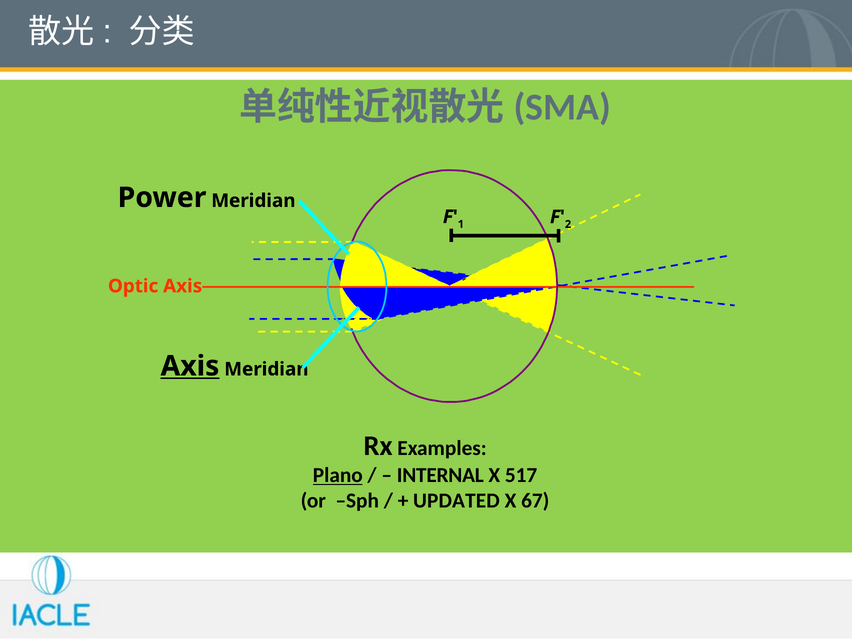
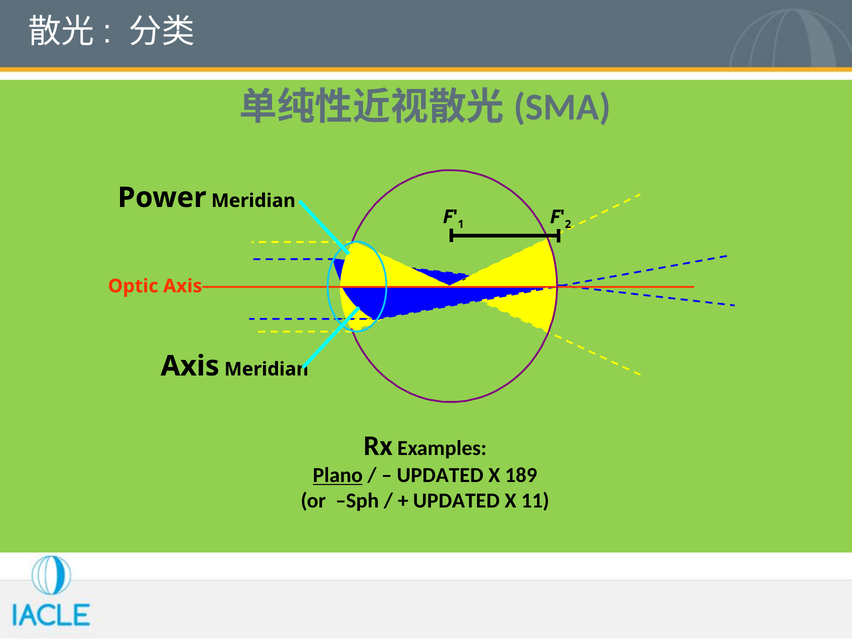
Axis at (190, 366) underline: present -> none
INTERNAL at (440, 475): INTERNAL -> UPDATED
517: 517 -> 189
67: 67 -> 11
